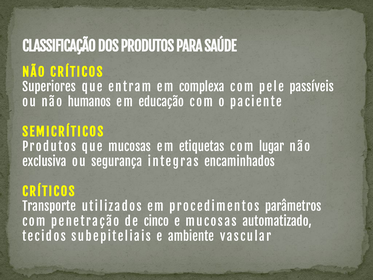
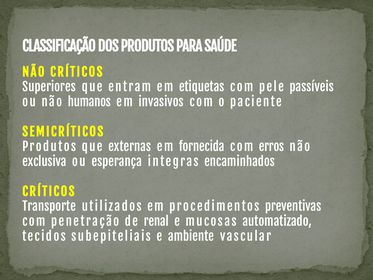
complexa: complexa -> etiquetas
educação: educação -> invasivos
que mucosas: mucosas -> externas
etiquetas: etiquetas -> fornecida
lugar: lugar -> erros
segurança: segurança -> esperança
parâmetros: parâmetros -> preventivas
cinco: cinco -> renal
